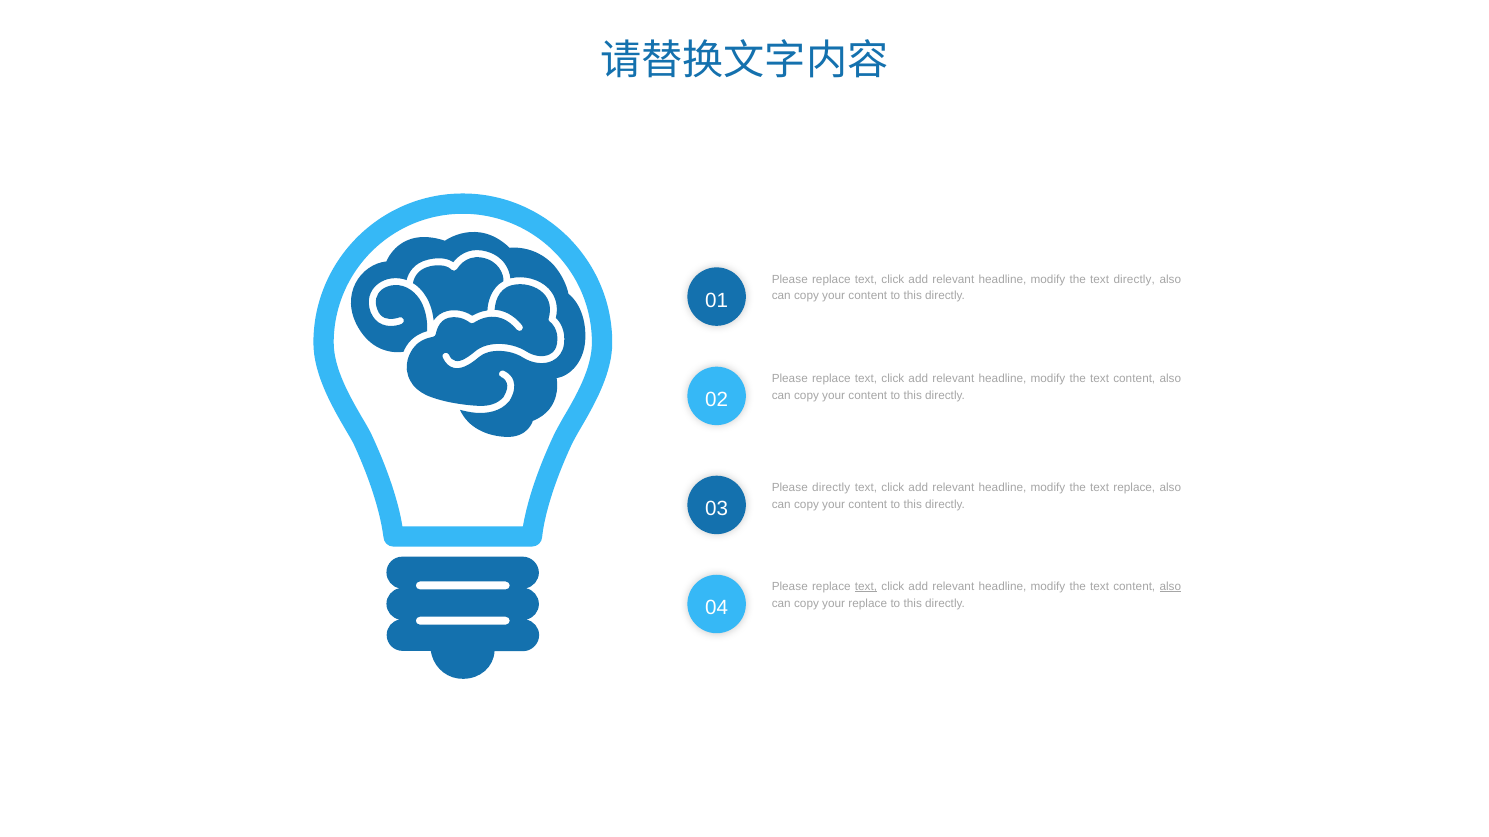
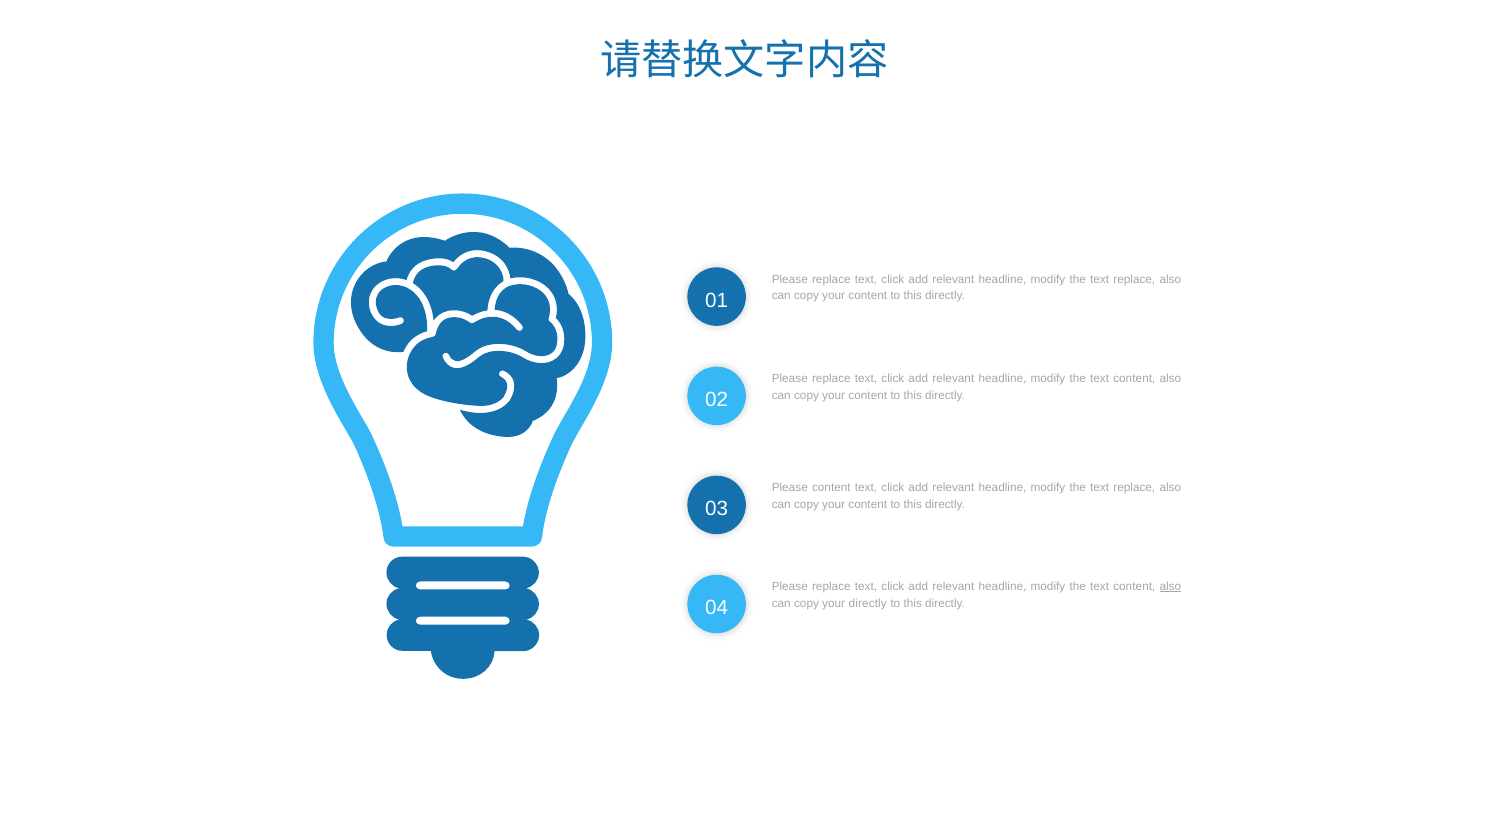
directly at (1134, 279): directly -> replace
Please directly: directly -> content
text at (866, 587) underline: present -> none
your replace: replace -> directly
